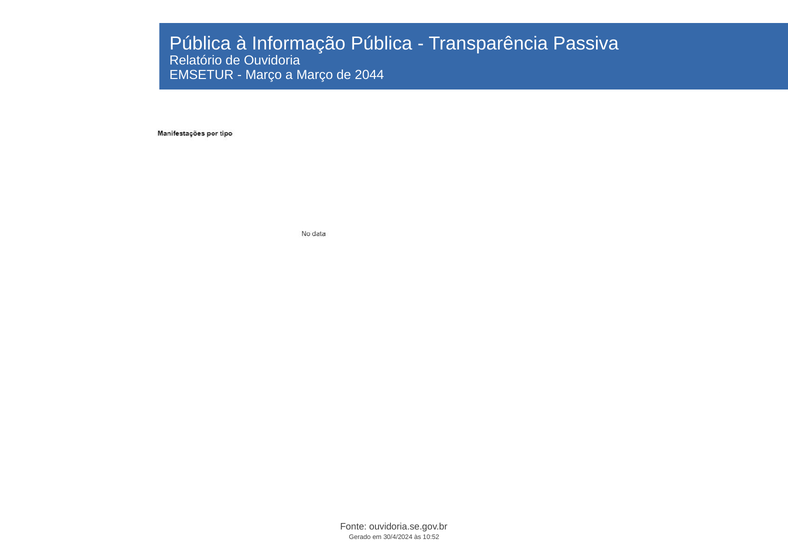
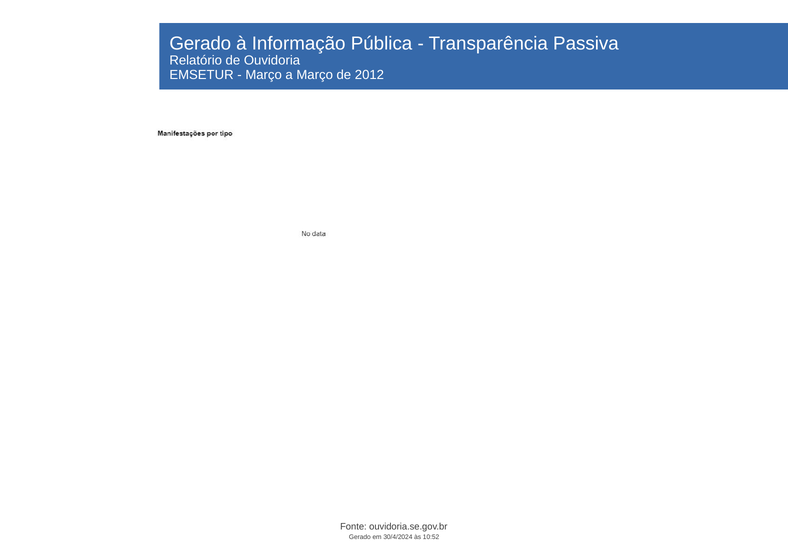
Pública at (200, 44): Pública -> Gerado
2044: 2044 -> 2012
